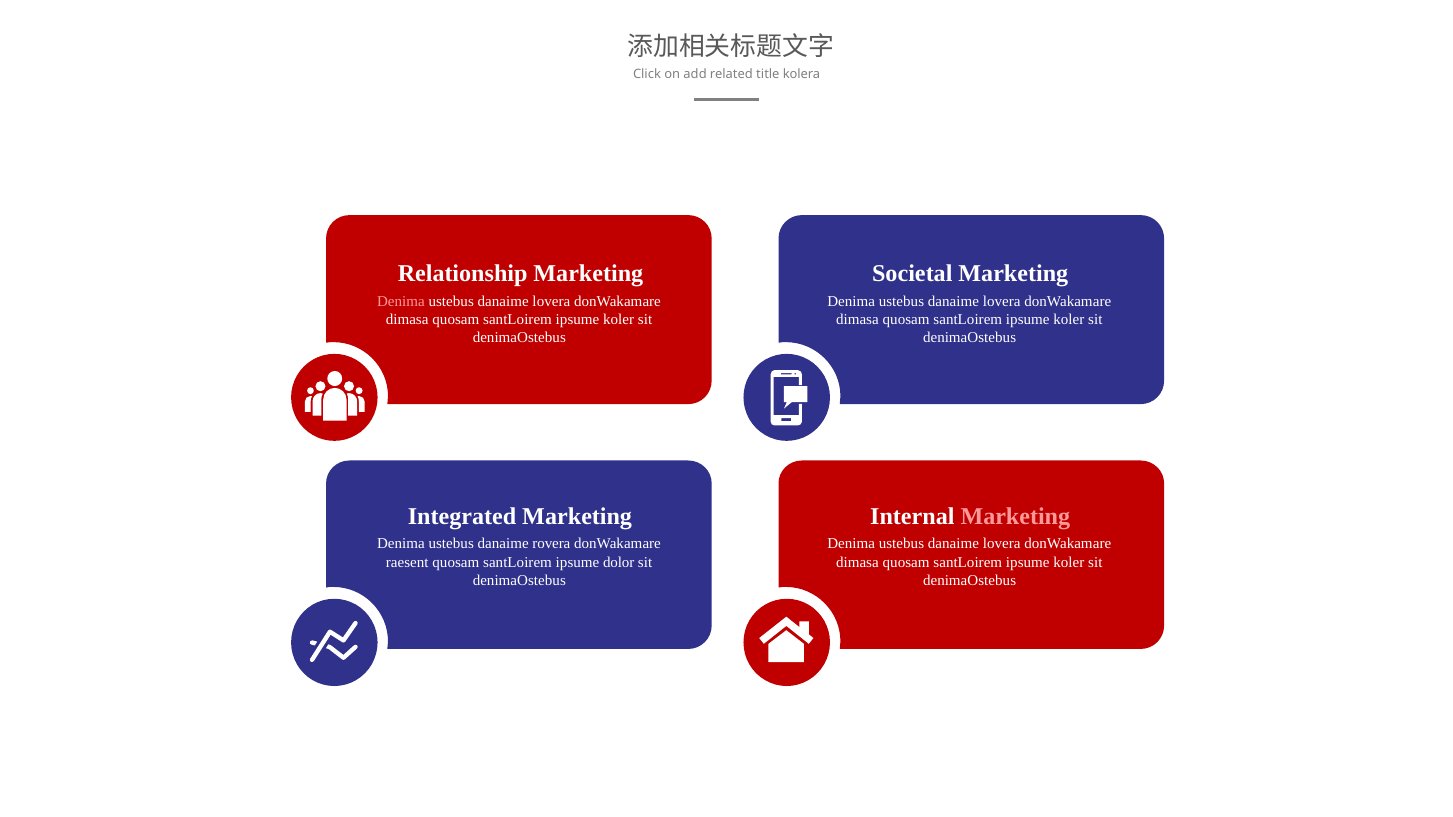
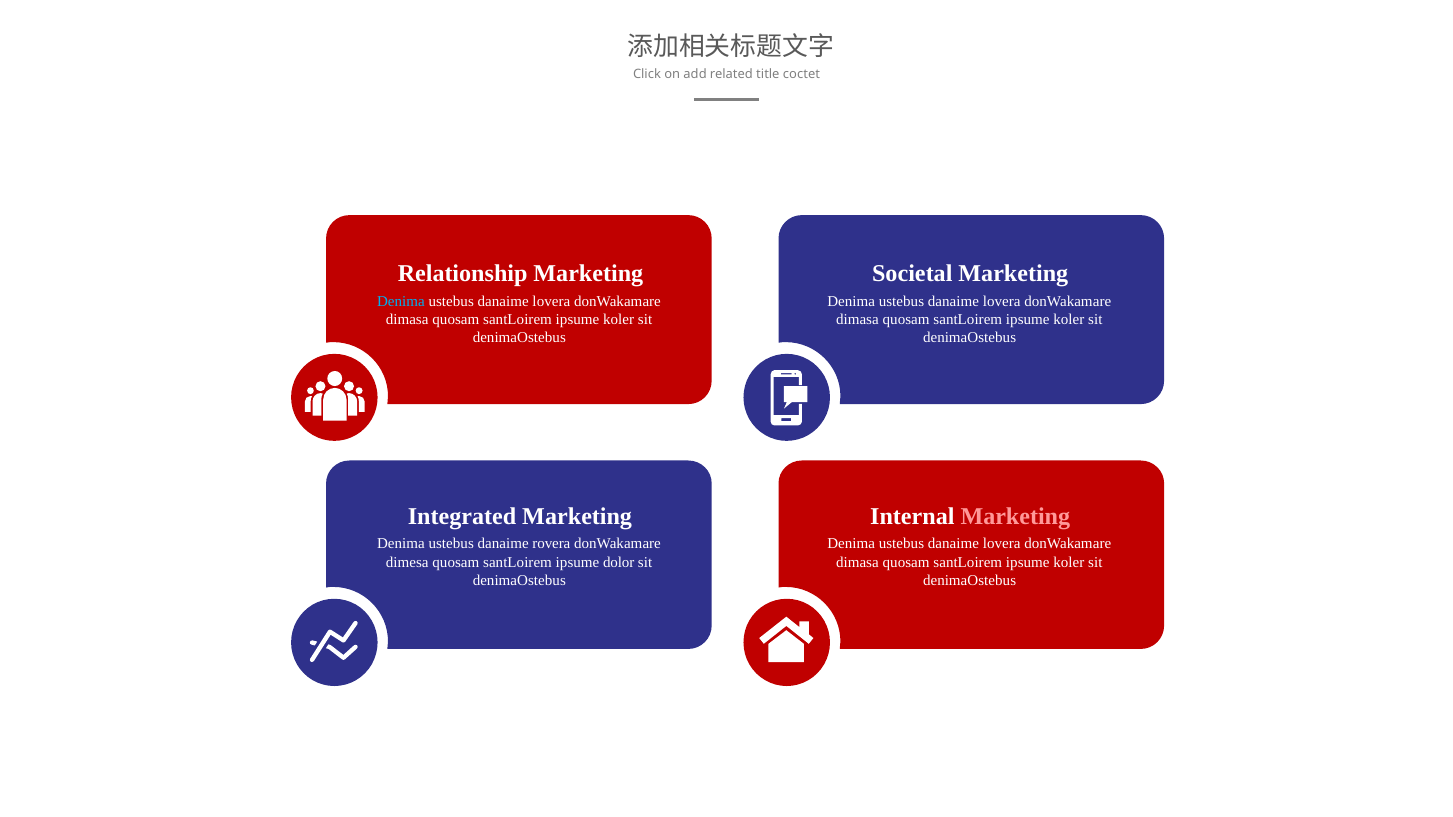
kolera: kolera -> coctet
Denima at (401, 302) colour: pink -> light blue
raesent: raesent -> dimesa
